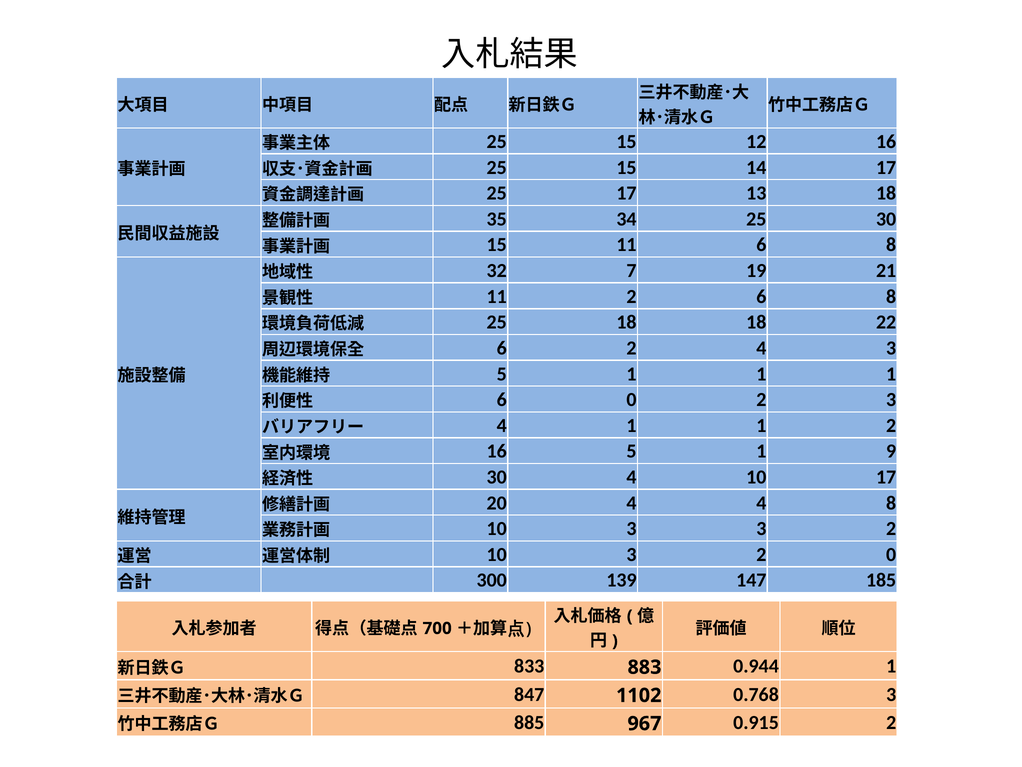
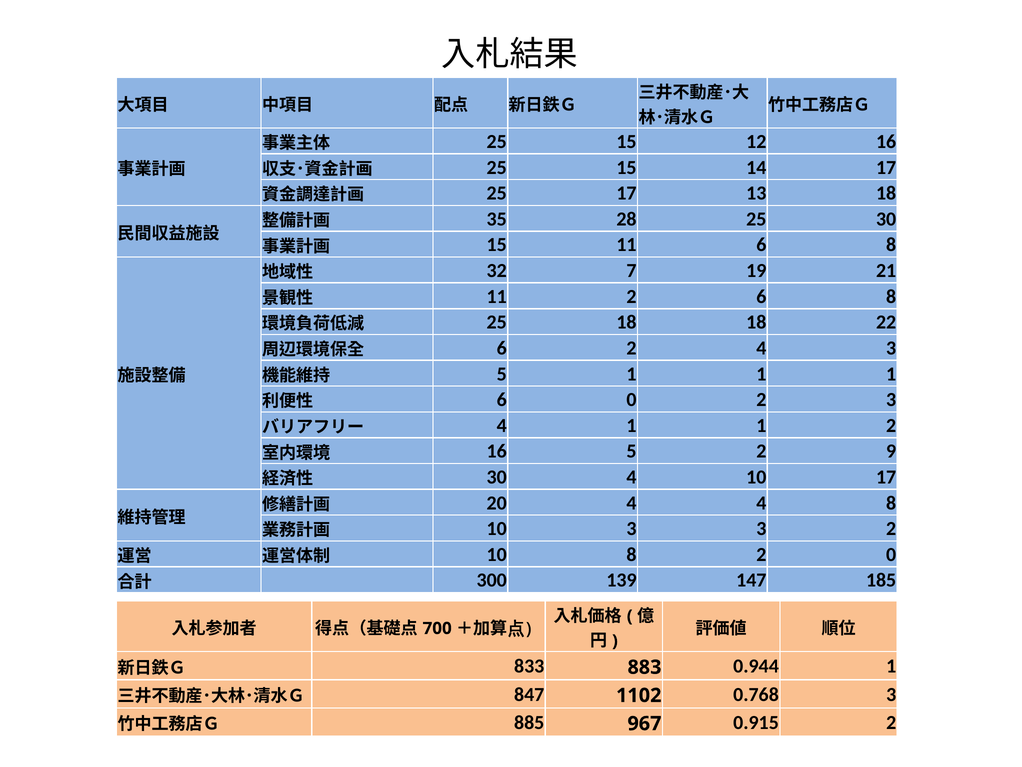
34: 34 -> 28
16 5 1: 1 -> 2
3 at (632, 554): 3 -> 8
